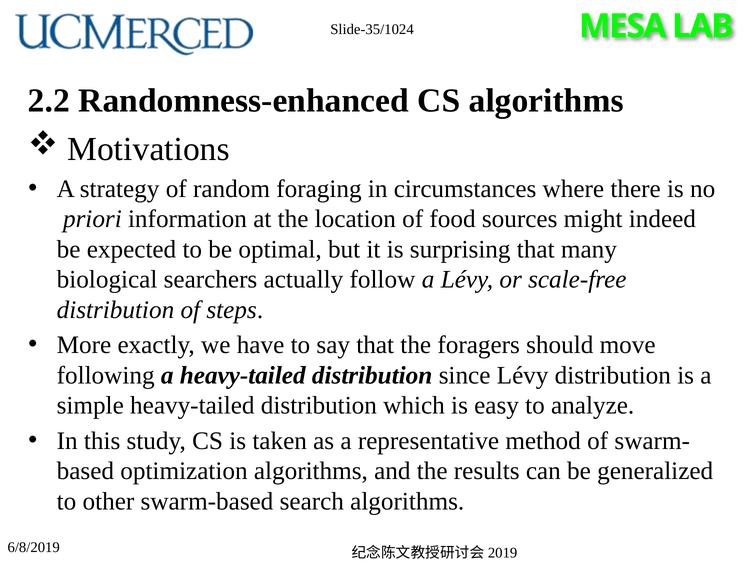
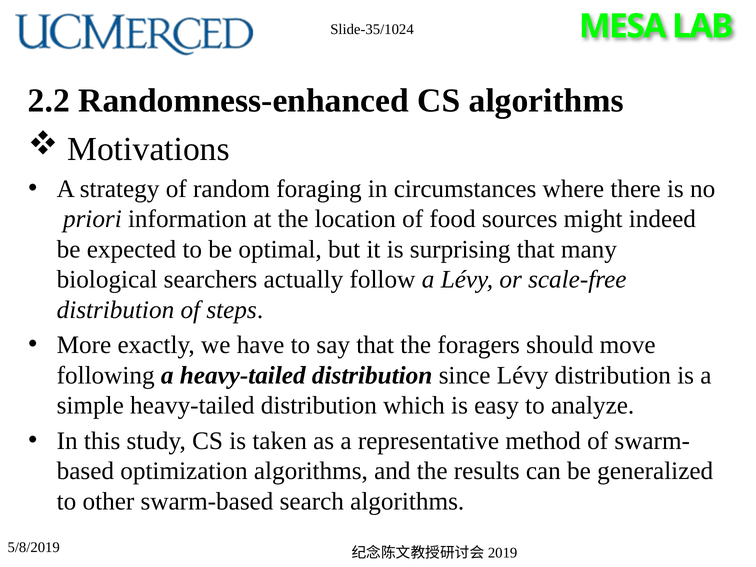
6/8/2019: 6/8/2019 -> 5/8/2019
